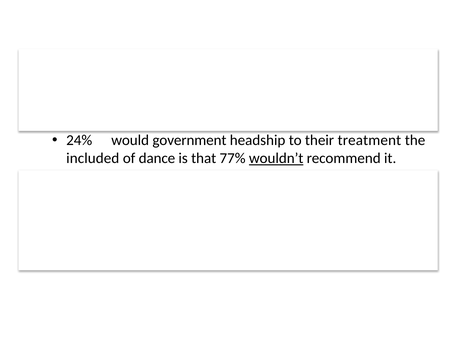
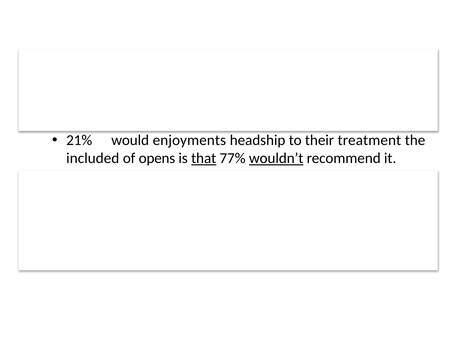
24%: 24% -> 21%
would government: government -> enjoyments
dance: dance -> opens
that underline: none -> present
